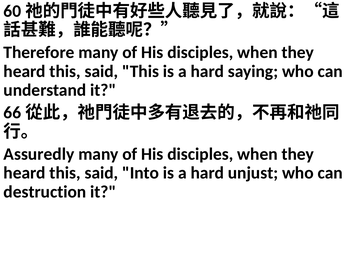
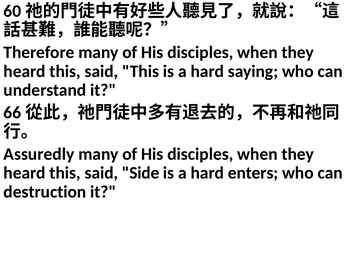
Into: Into -> Side
unjust: unjust -> enters
